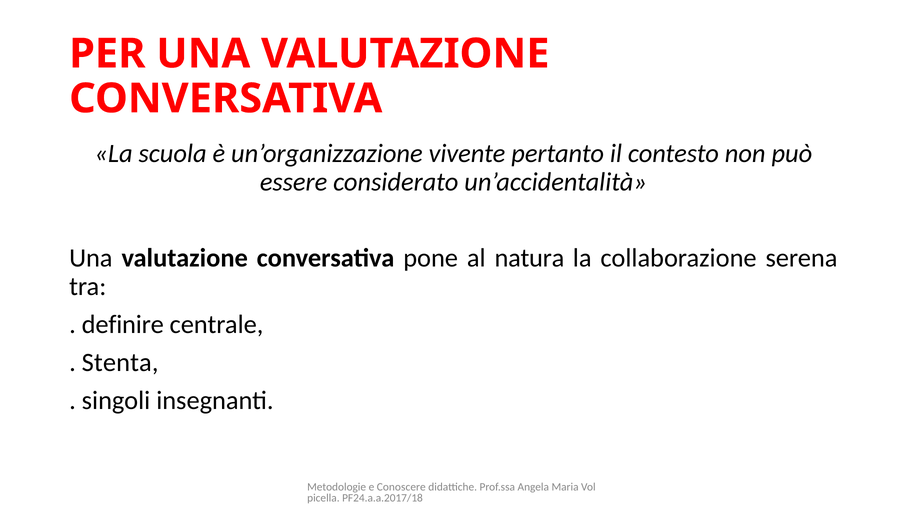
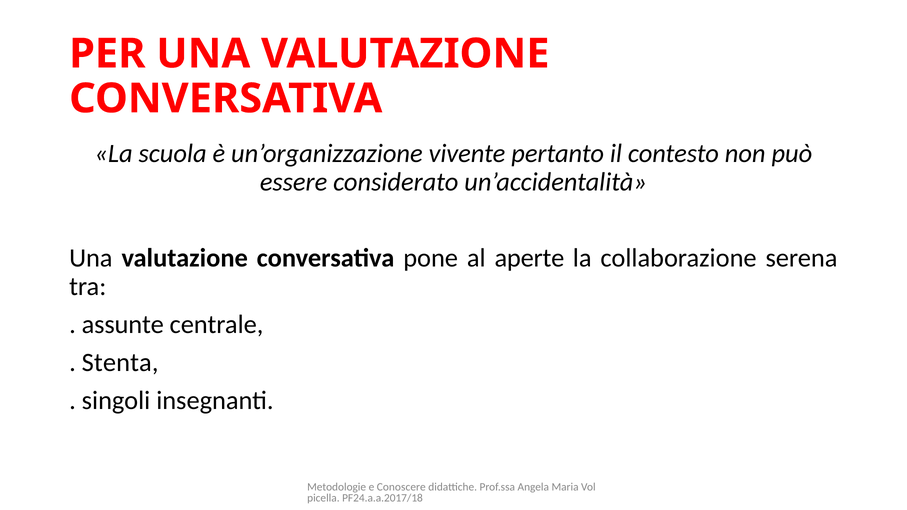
natura: natura -> aperte
definire: definire -> assunte
